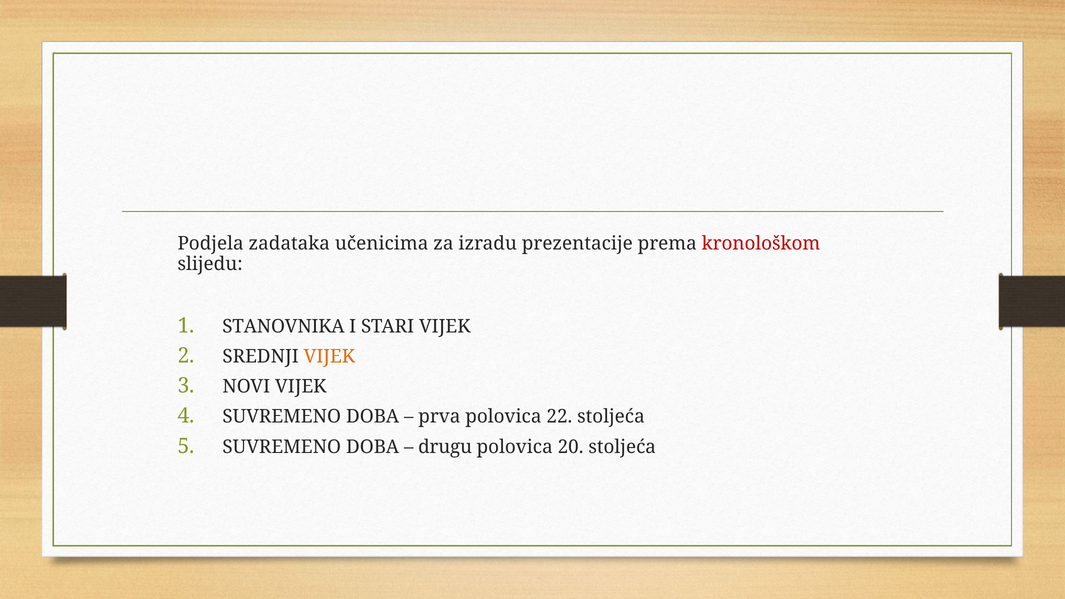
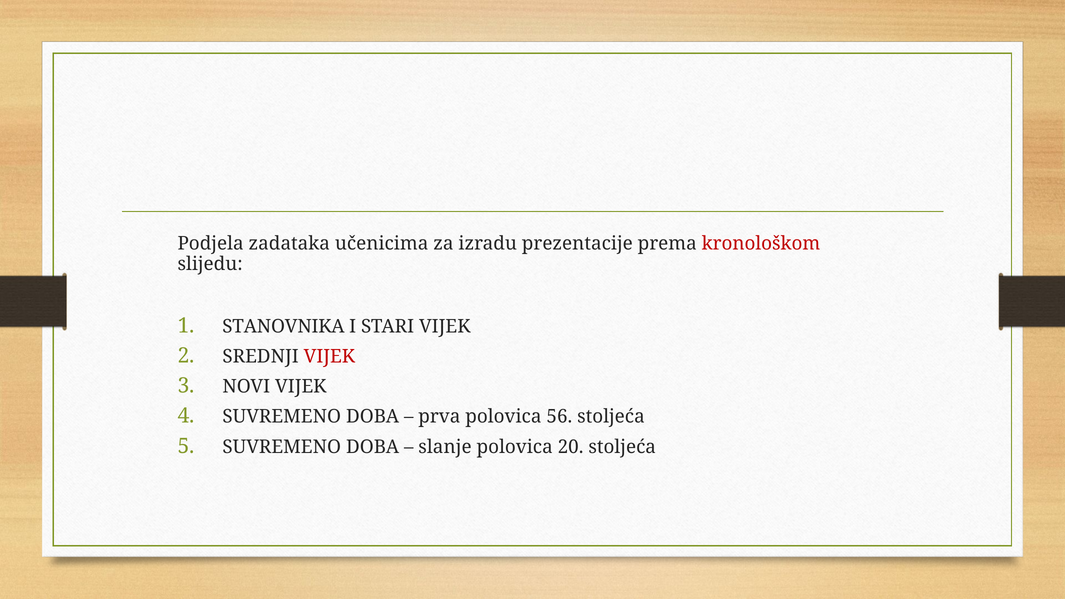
VIJEK at (329, 357) colour: orange -> red
22: 22 -> 56
drugu: drugu -> slanje
